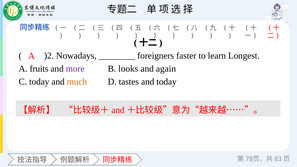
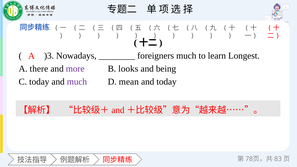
)2: )2 -> )3
foreigners faster: faster -> much
fruits: fruits -> there
again: again -> being
much at (77, 82) colour: orange -> purple
tastes: tastes -> mean
